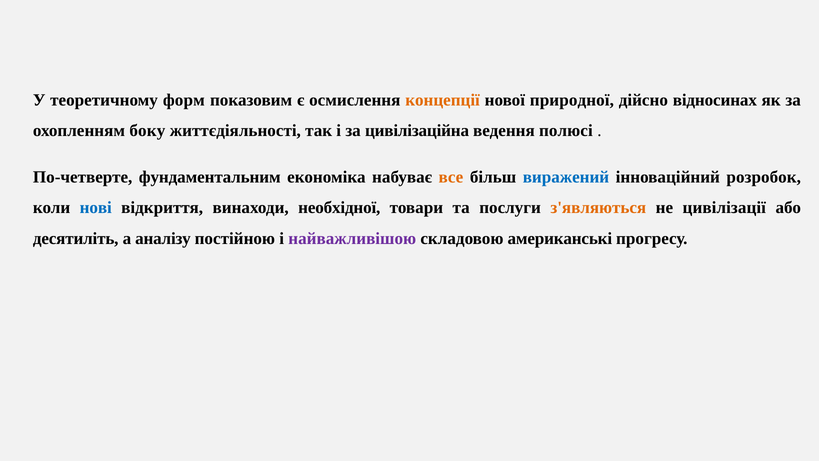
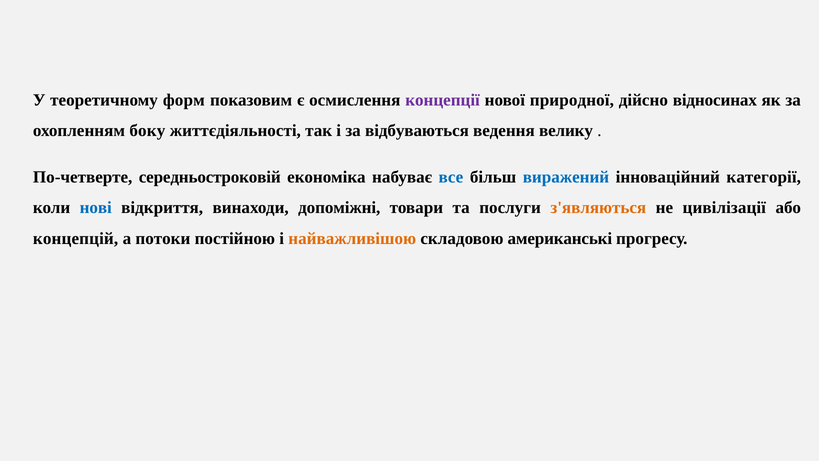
концепції colour: orange -> purple
цивілізаційна: цивілізаційна -> відбуваються
полюсі: полюсі -> велику
фундаментальним: фундаментальним -> середньостроковій
все colour: orange -> blue
розробок: розробок -> категорії
необхідної: необхідної -> допоміжні
десятиліть: десятиліть -> концепцій
аналізу: аналізу -> потоки
найважливішою colour: purple -> orange
